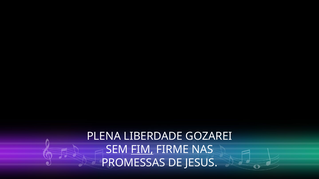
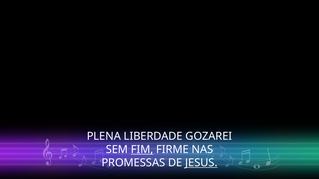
JESUS underline: none -> present
